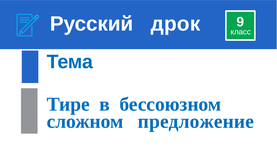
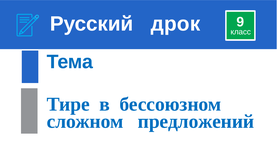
предложение: предложение -> предложений
